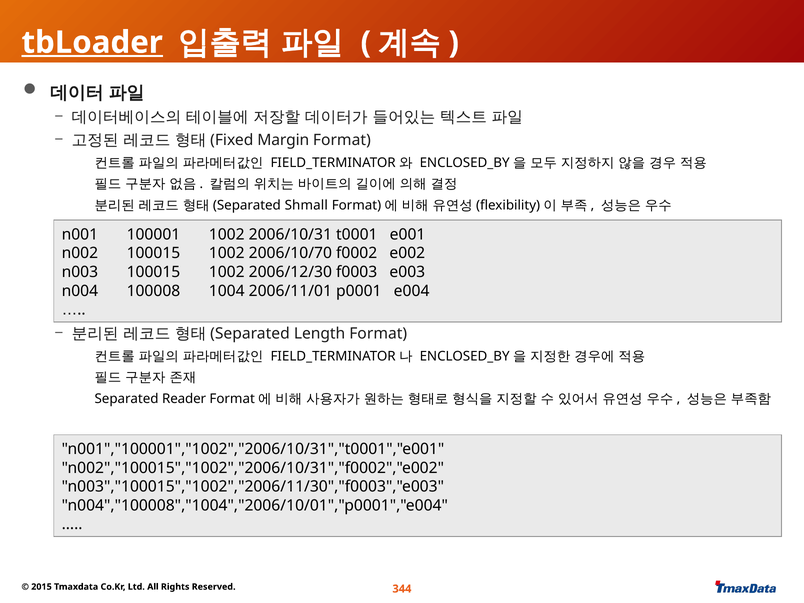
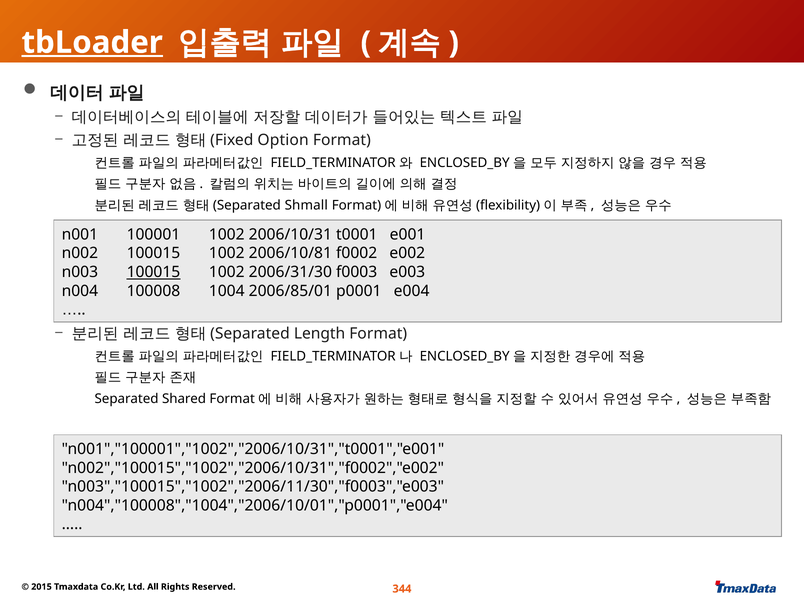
Margin: Margin -> Option
2006/10/70: 2006/10/70 -> 2006/10/81
100015 at (153, 272) underline: none -> present
2006/12/30: 2006/12/30 -> 2006/31/30
2006/11/01: 2006/11/01 -> 2006/85/01
Reader: Reader -> Shared
